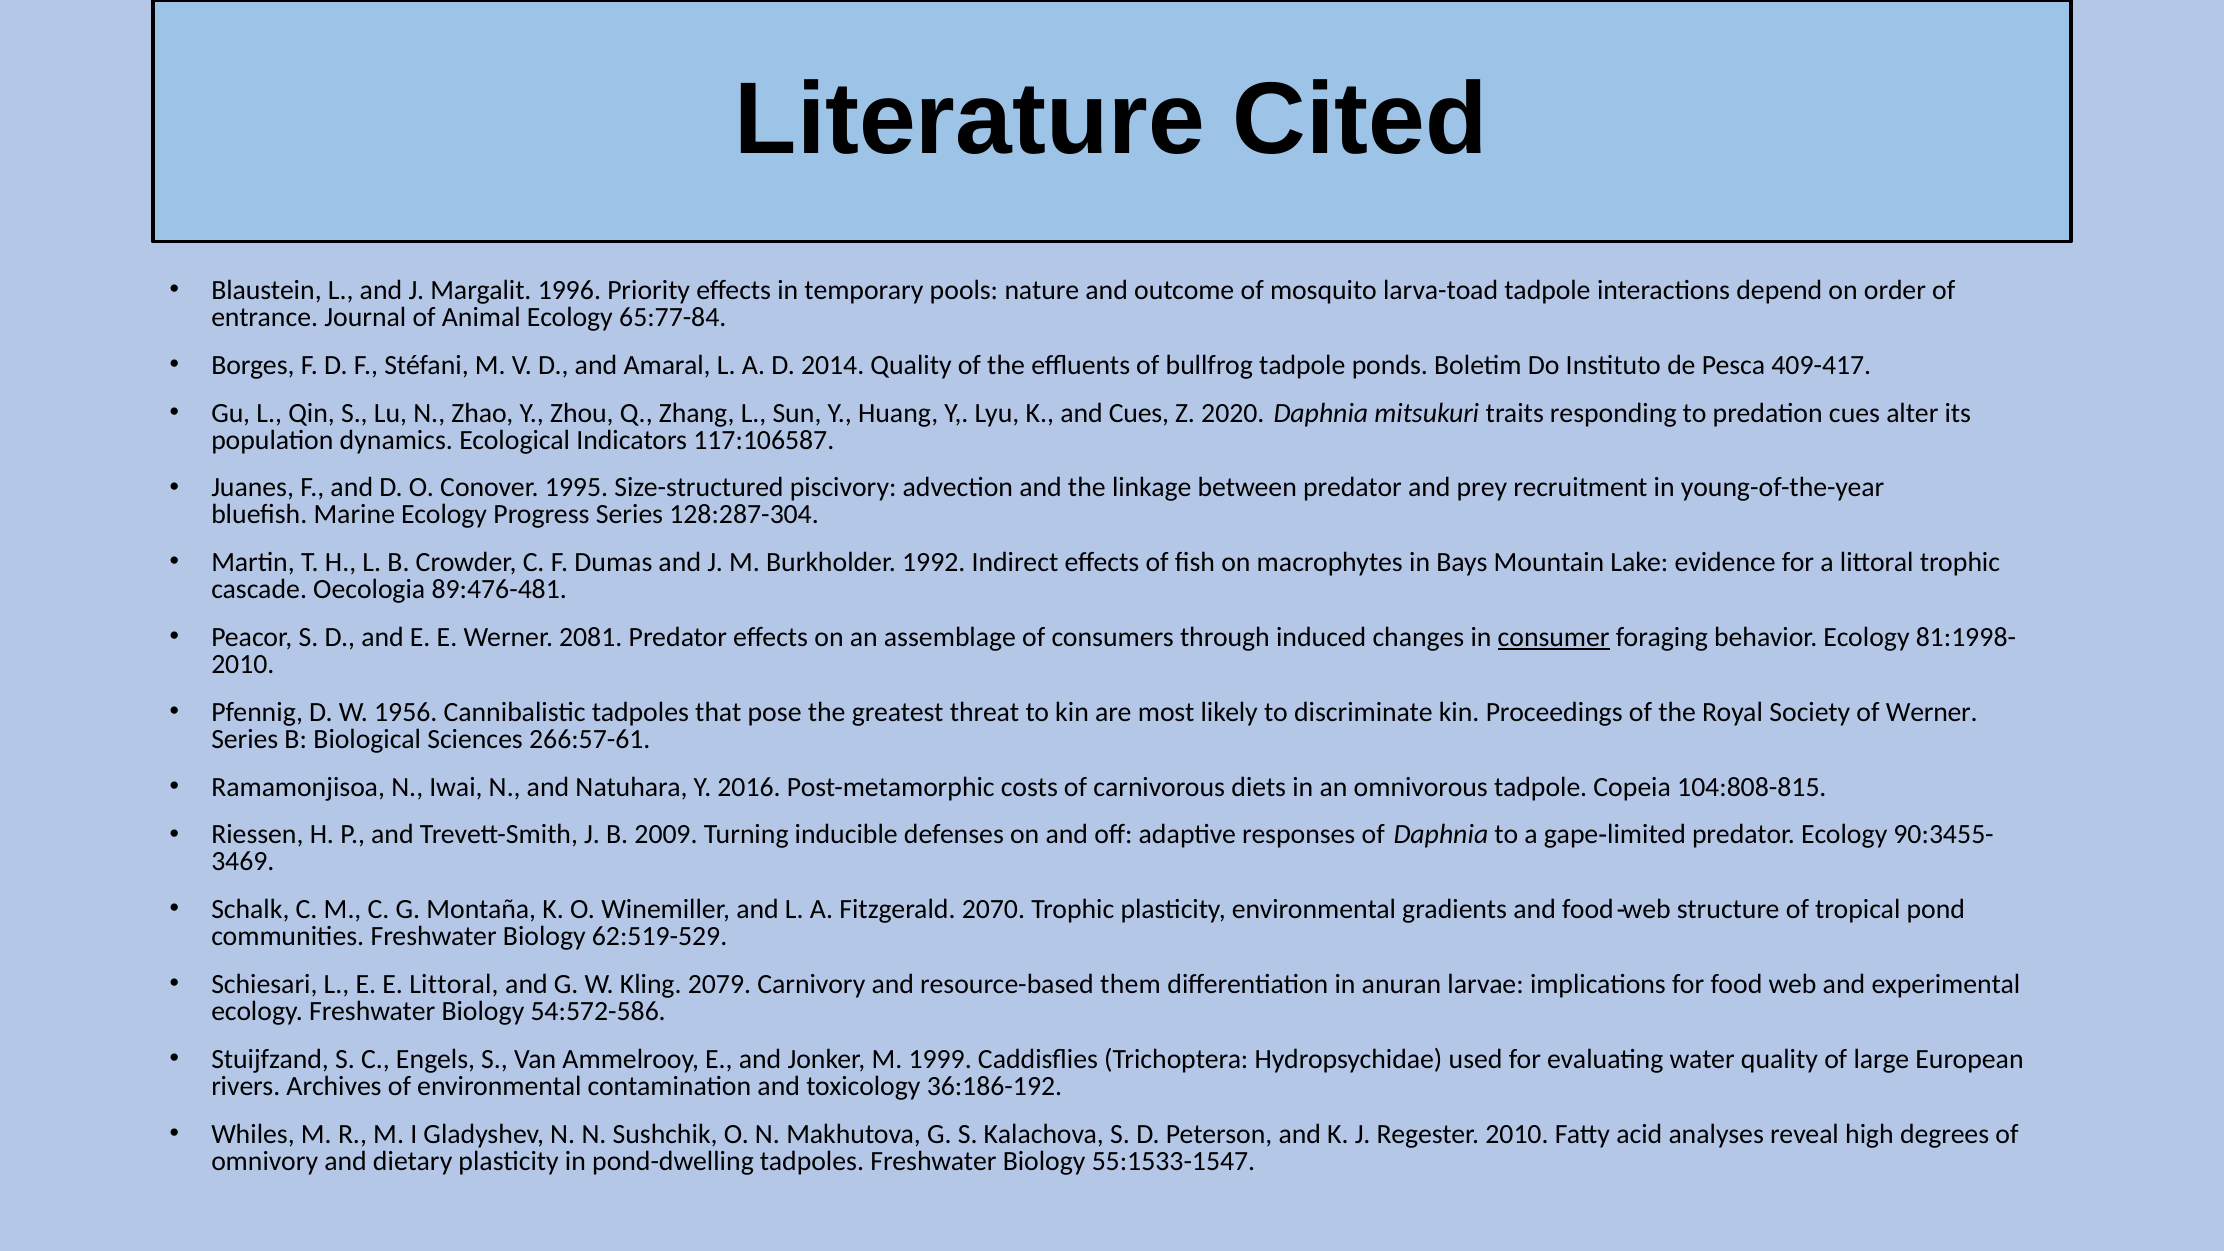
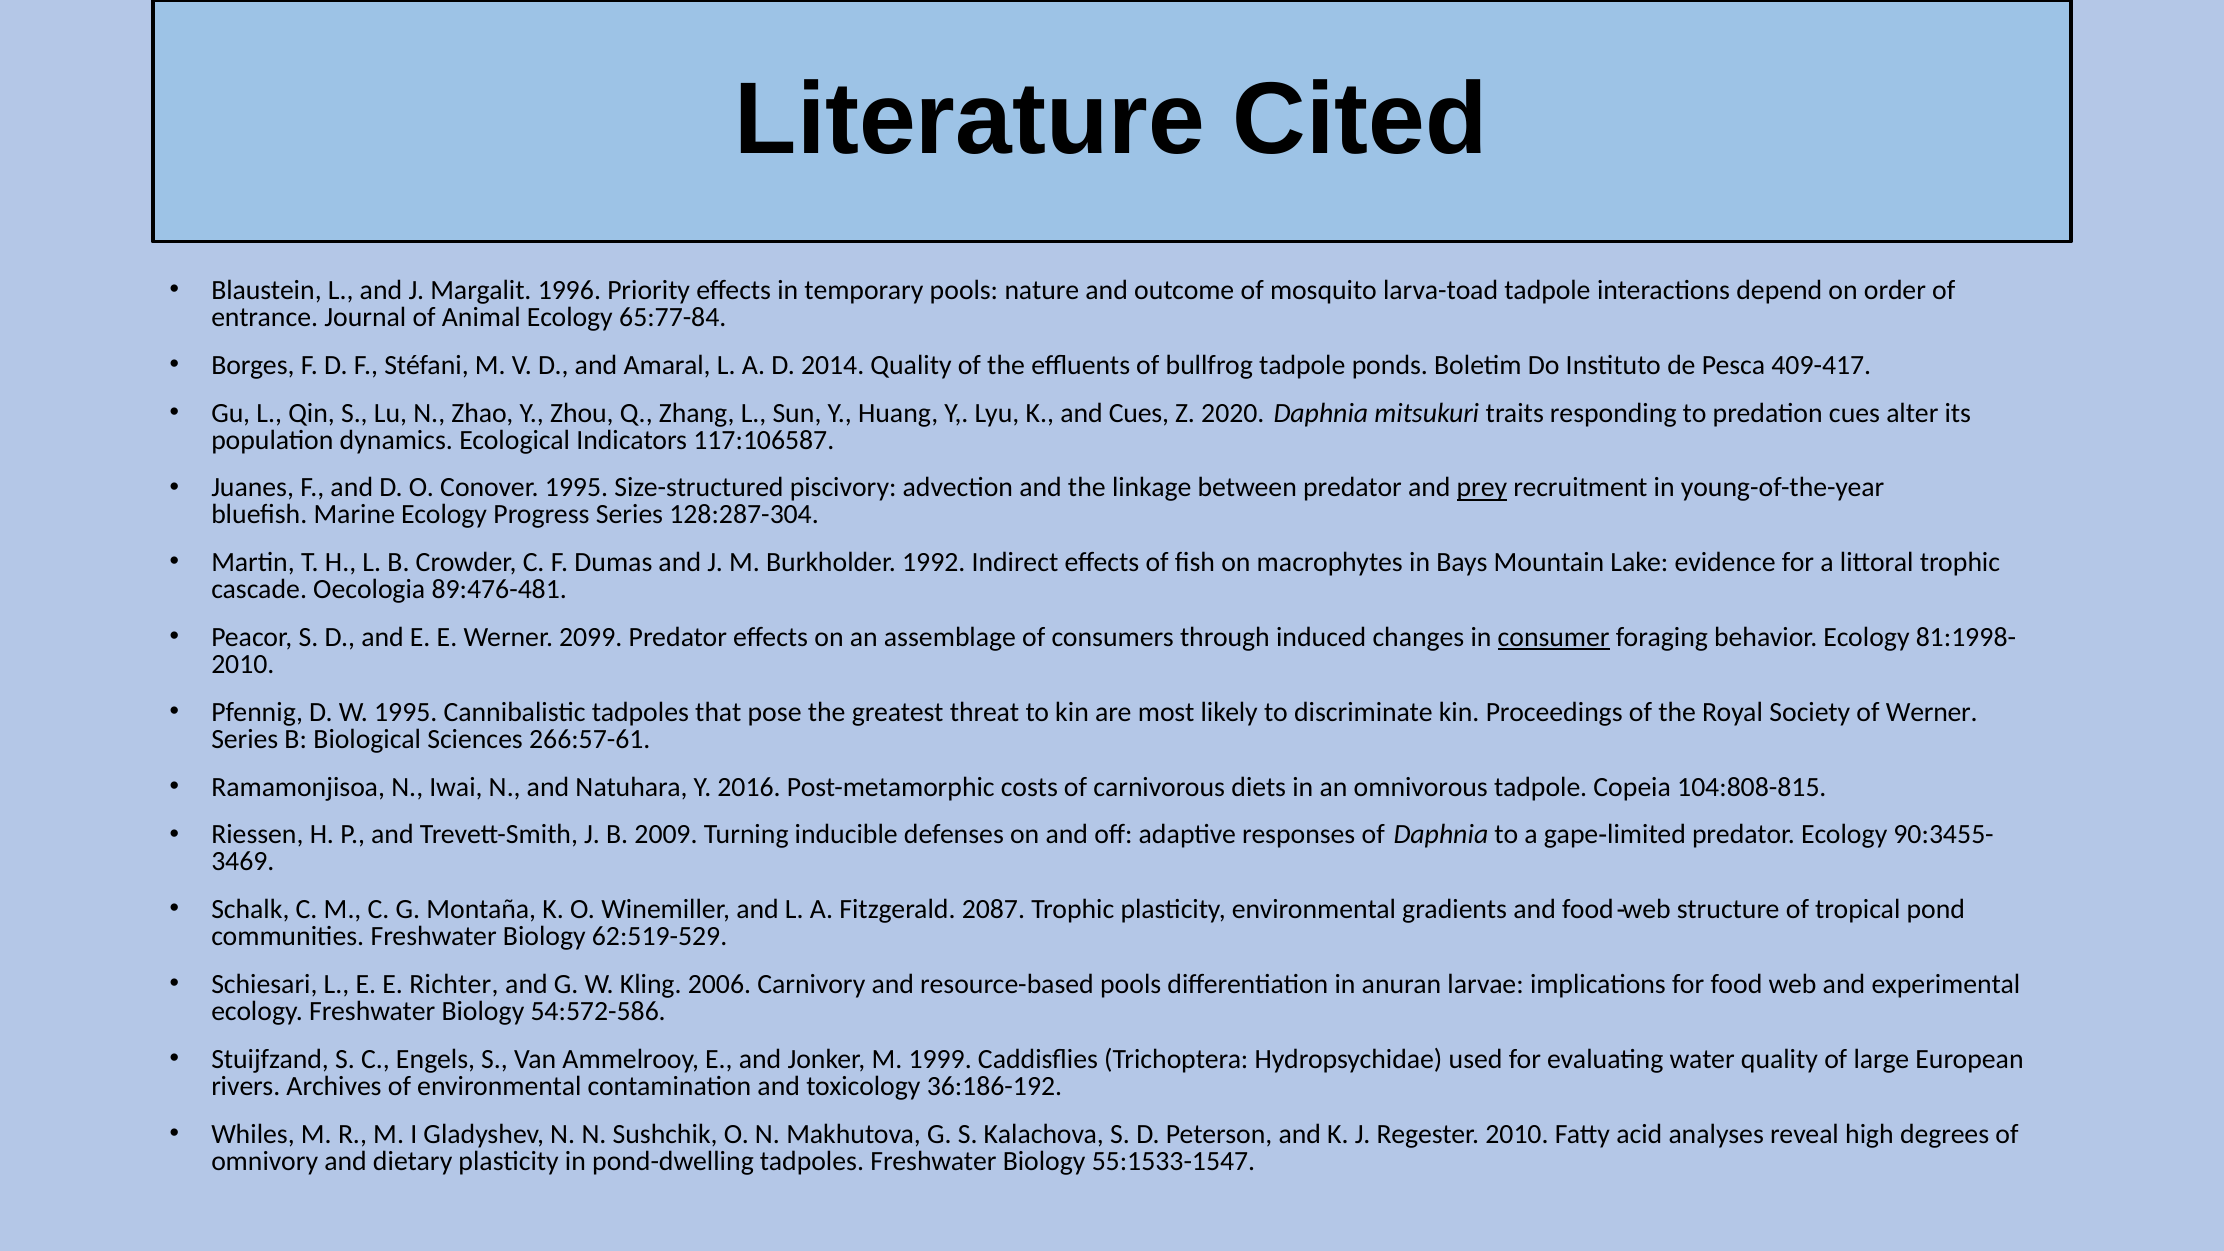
prey underline: none -> present
2081: 2081 -> 2099
W 1956: 1956 -> 1995
2070: 2070 -> 2087
E Littoral: Littoral -> Richter
2079: 2079 -> 2006
resource-based them: them -> pools
